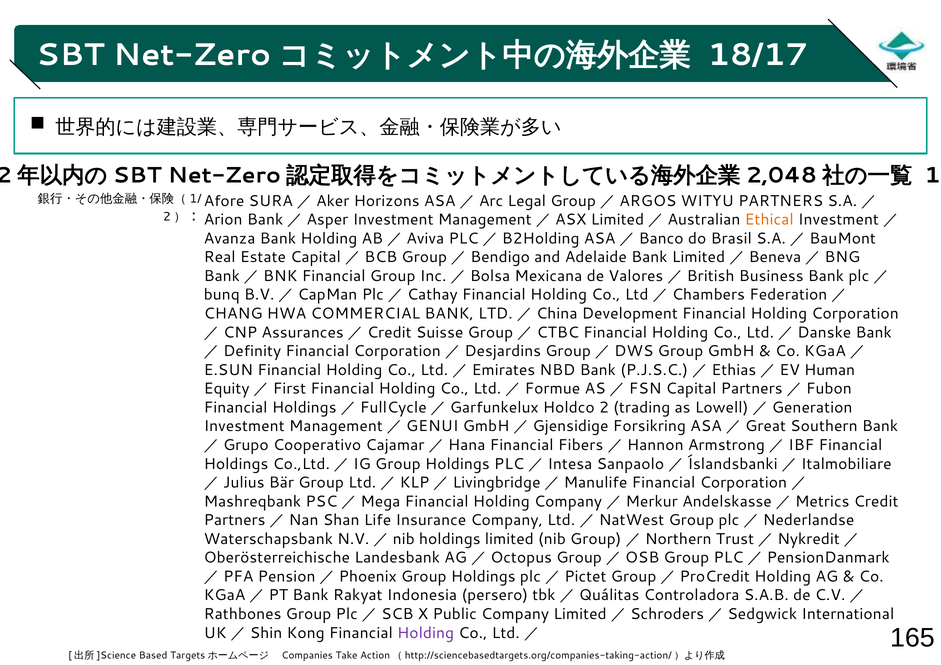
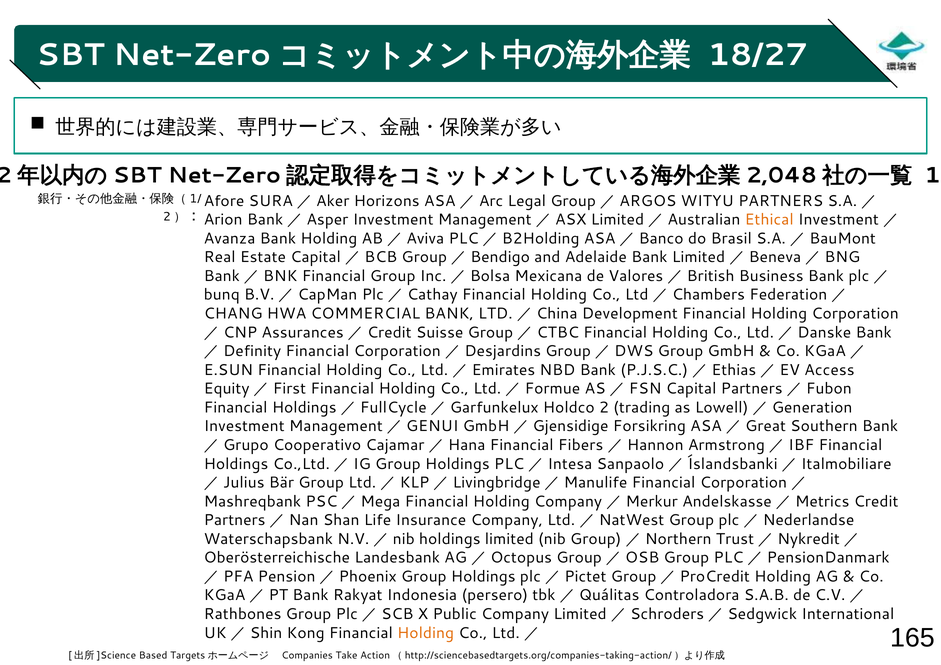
18/17: 18/17 -> 18/27
Human: Human -> Access
Holding at (426, 633) colour: purple -> orange
